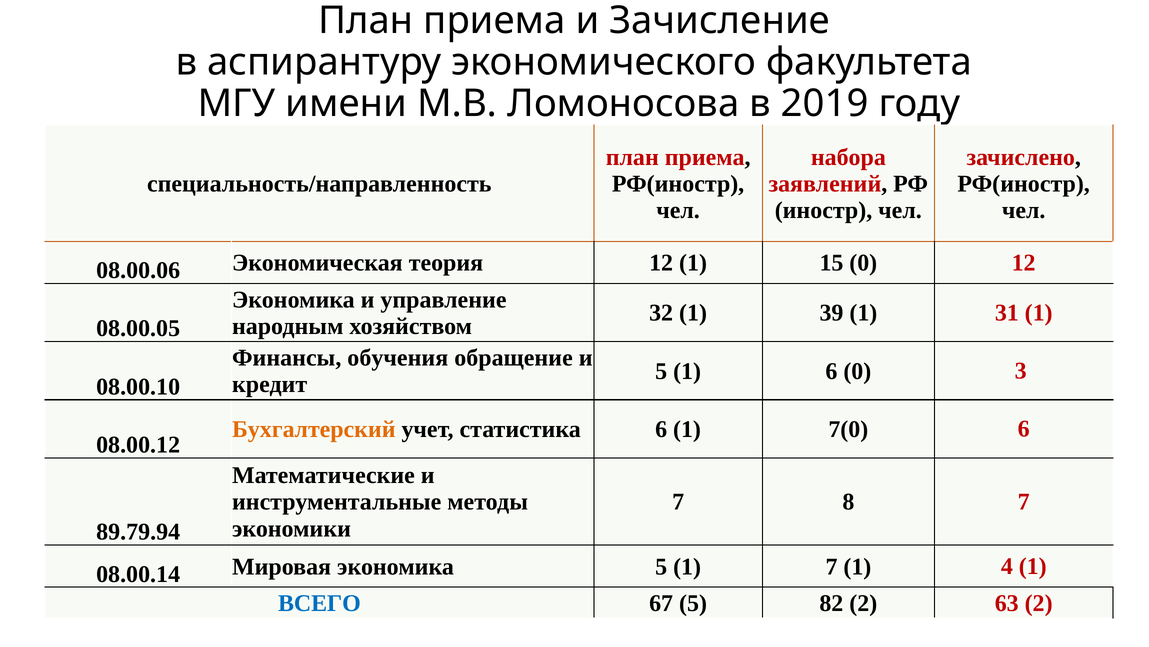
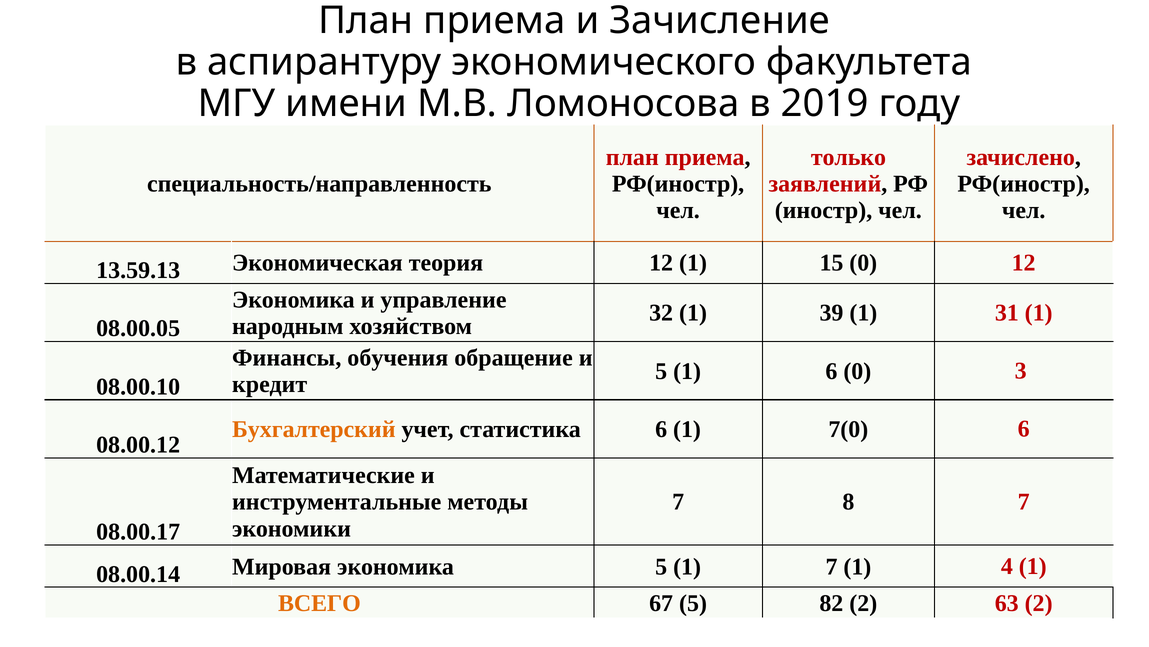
набора: набора -> только
08.00.06: 08.00.06 -> 13.59.13
89.79.94: 89.79.94 -> 08.00.17
ВСЕГО colour: blue -> orange
